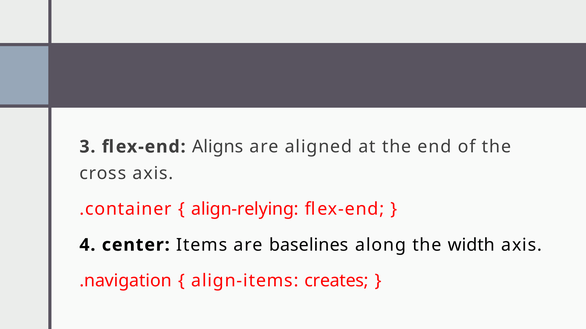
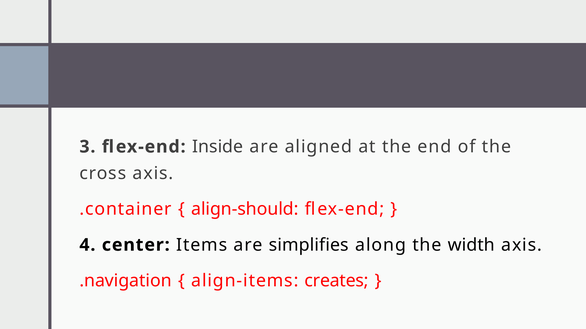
Aligns: Aligns -> Inside
align-relying: align-relying -> align-should
baselines: baselines -> simplifies
